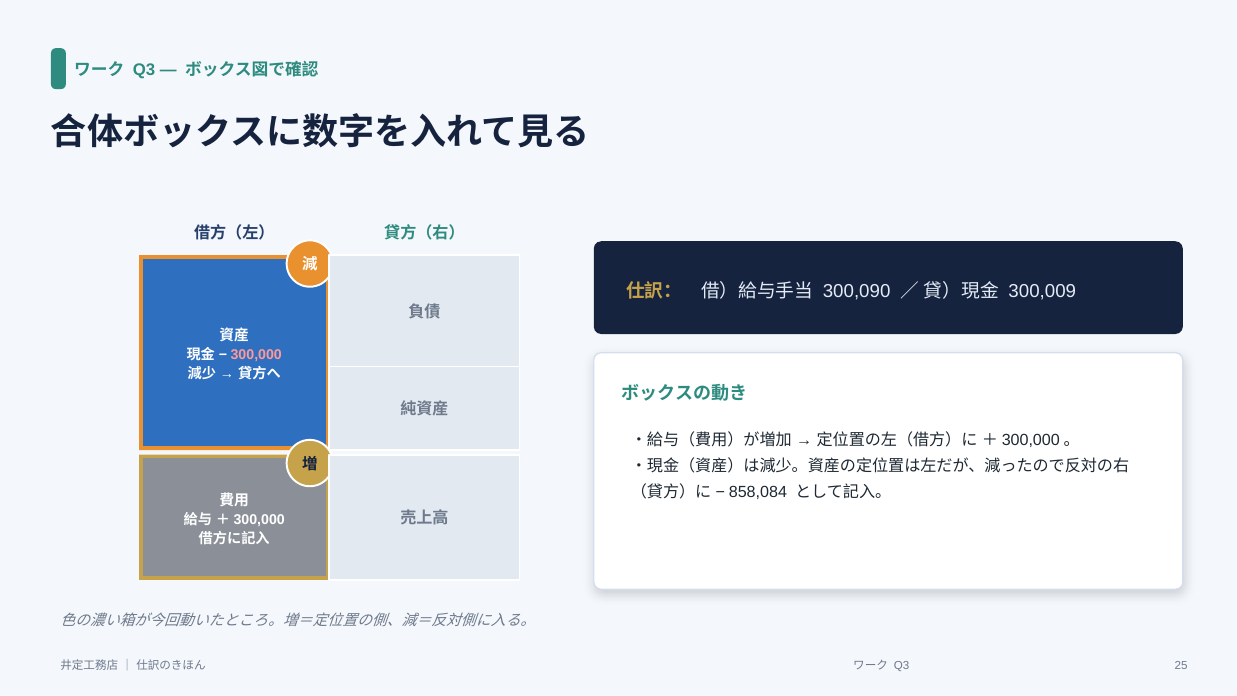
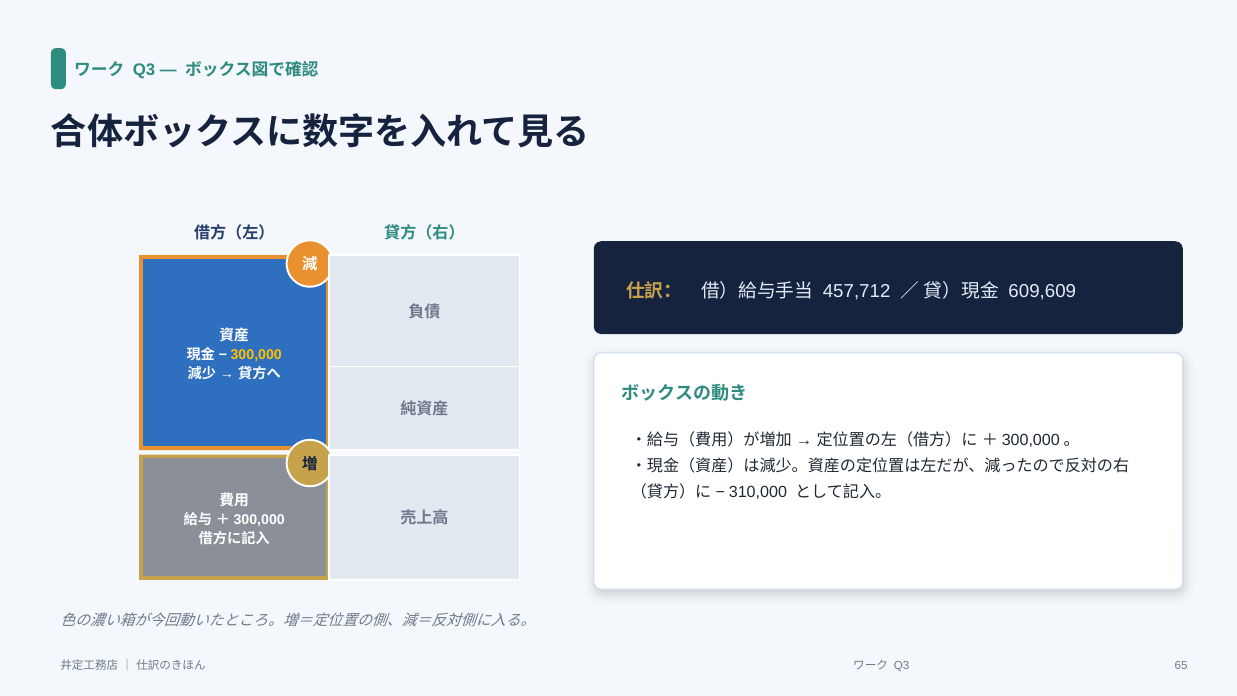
300,090: 300,090 -> 457,712
300,009: 300,009 -> 609,609
300,000 colour: pink -> yellow
858,084: 858,084 -> 310,000
25: 25 -> 65
